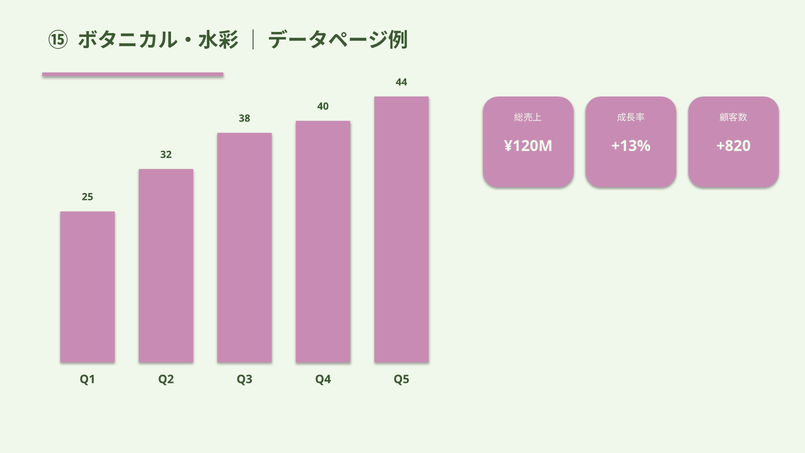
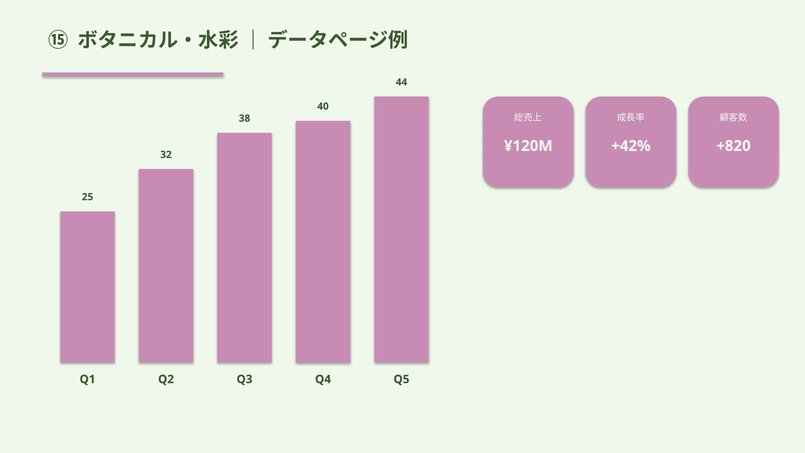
+13%: +13% -> +42%
